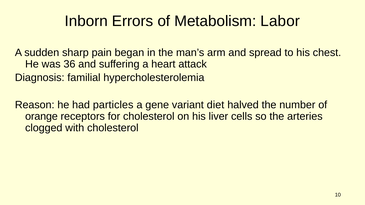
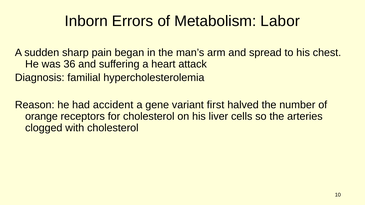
particles: particles -> accident
diet: diet -> first
